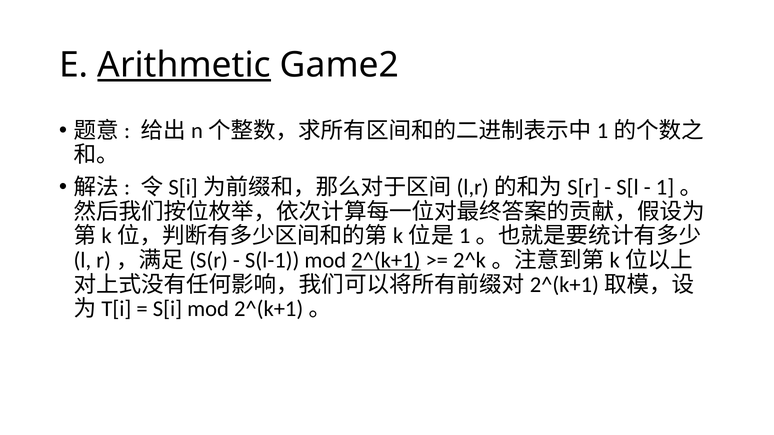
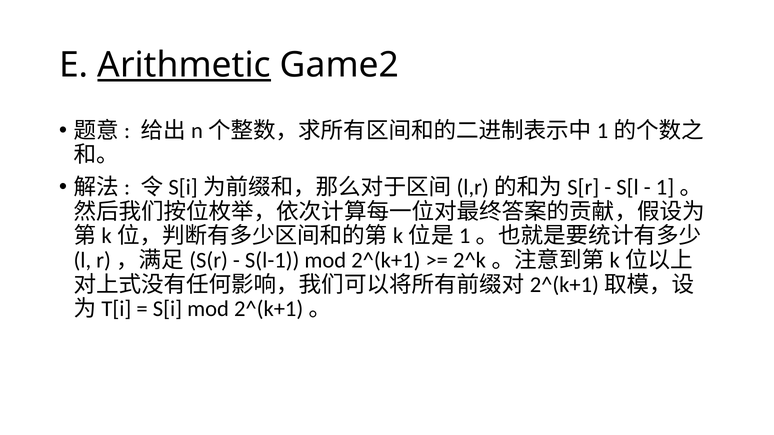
2^(k+1 underline: present -> none
